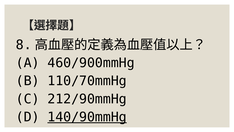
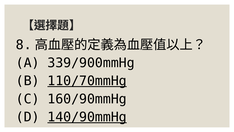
460/900mmHg: 460/900mmHg -> 339/900mmHg
110/70mmHg underline: none -> present
212/90mmHg: 212/90mmHg -> 160/90mmHg
